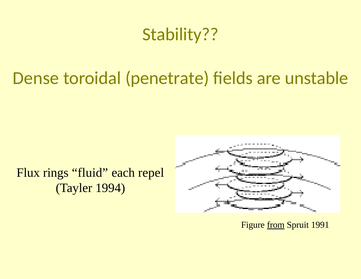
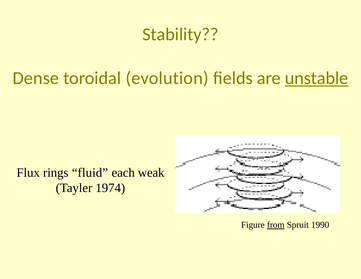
penetrate: penetrate -> evolution
unstable underline: none -> present
repel: repel -> weak
1994: 1994 -> 1974
1991: 1991 -> 1990
